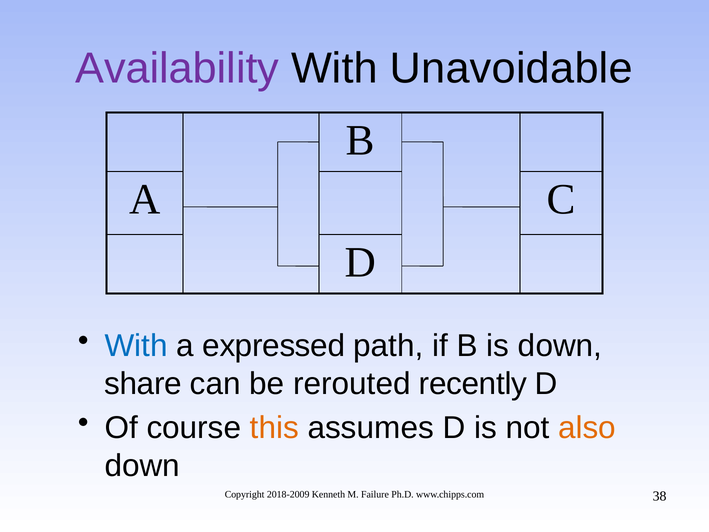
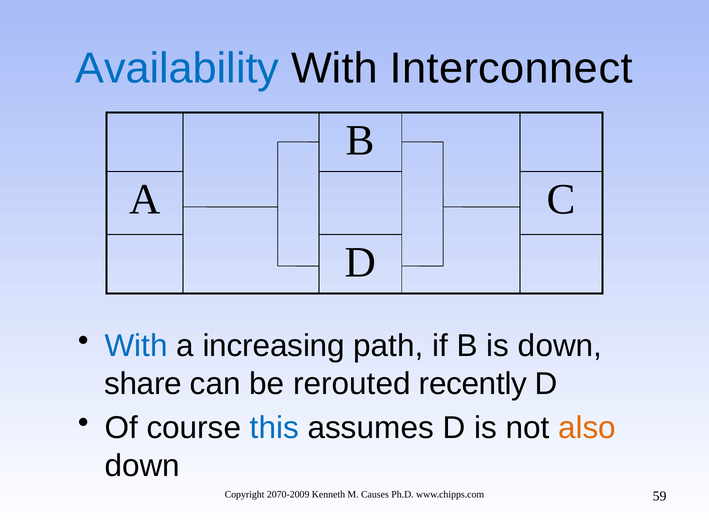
Availability colour: purple -> blue
Unavoidable: Unavoidable -> Interconnect
expressed: expressed -> increasing
this colour: orange -> blue
2018-2009: 2018-2009 -> 2070-2009
Failure: Failure -> Causes
38: 38 -> 59
